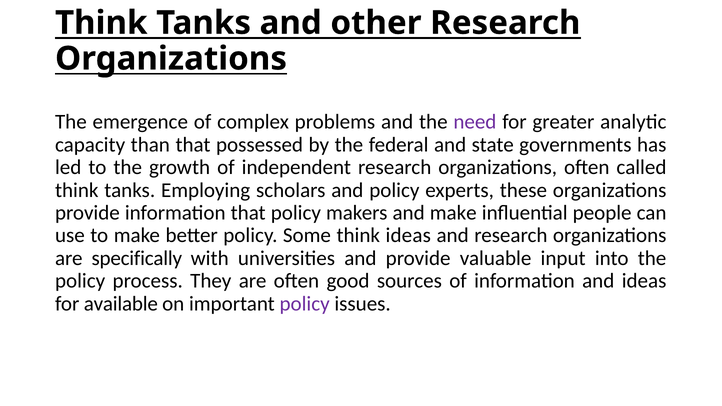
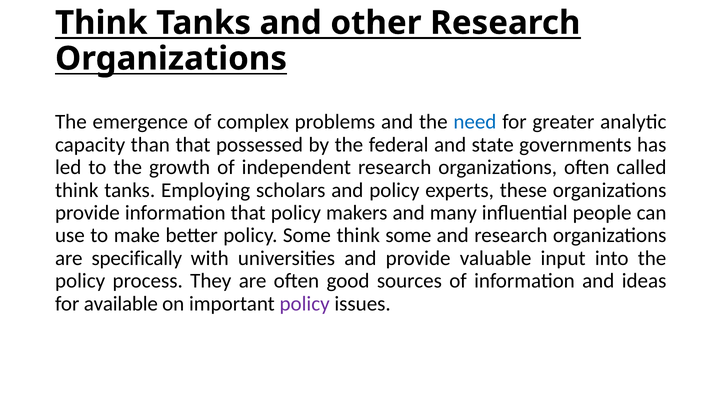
need colour: purple -> blue
and make: make -> many
think ideas: ideas -> some
